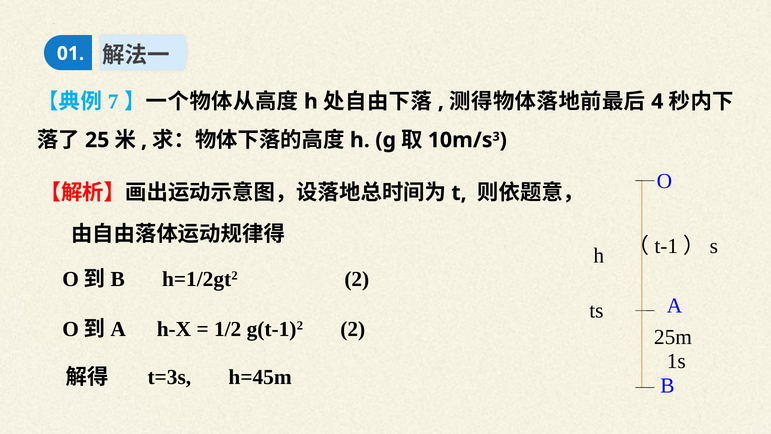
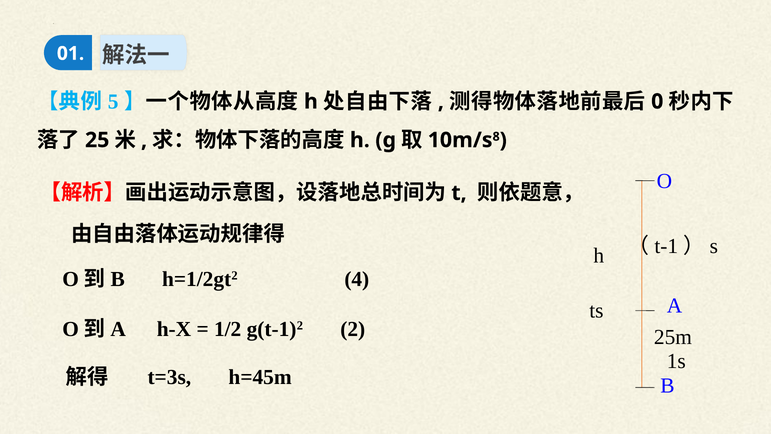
7: 7 -> 5
4: 4 -> 0
3: 3 -> 8
h=1/2gt2 2: 2 -> 4
